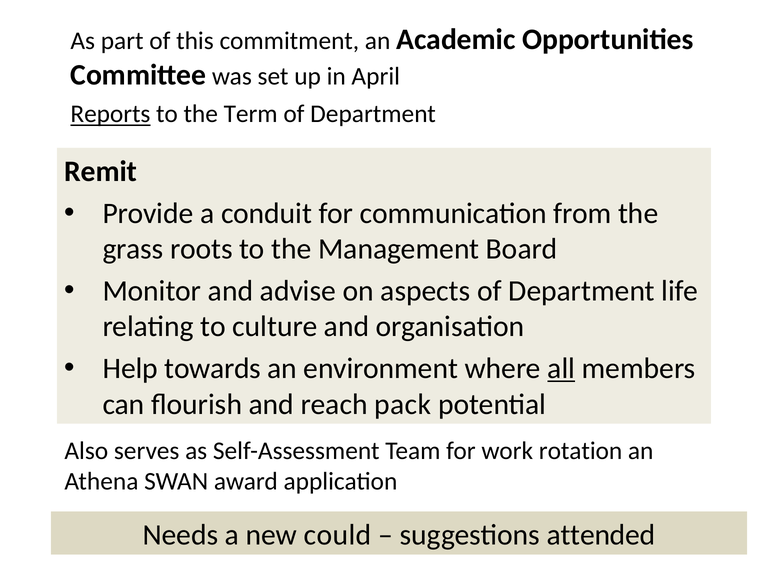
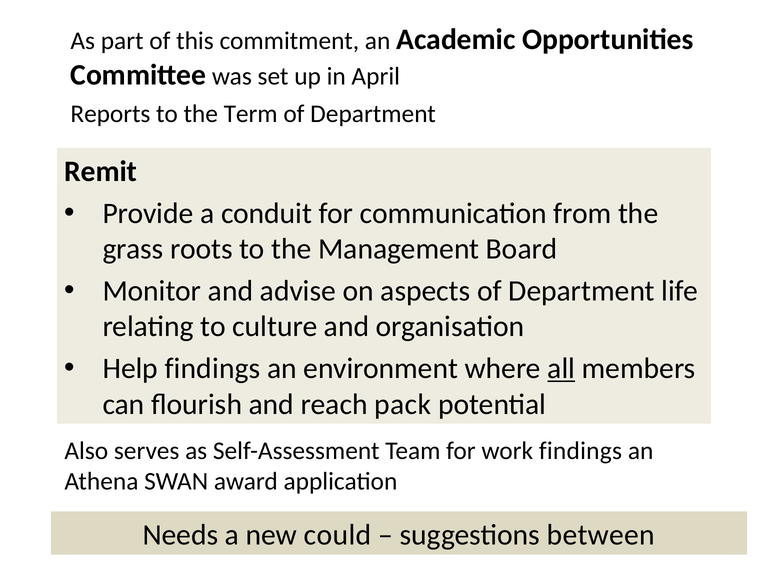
Reports underline: present -> none
Help towards: towards -> findings
work rotation: rotation -> findings
attended: attended -> between
